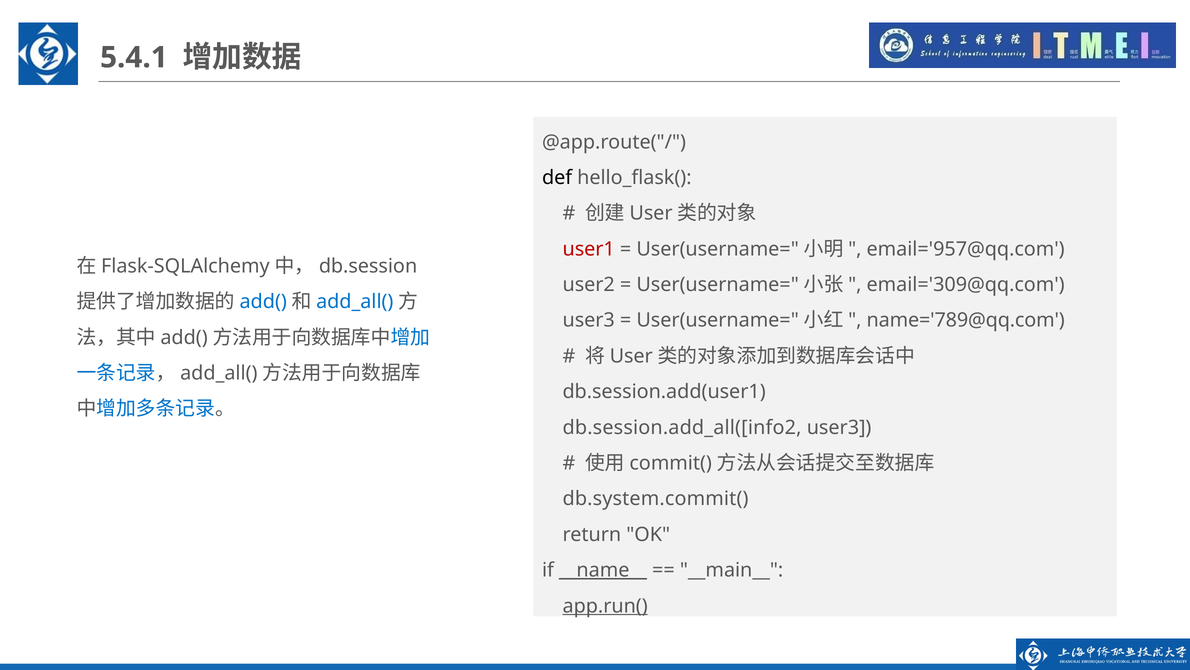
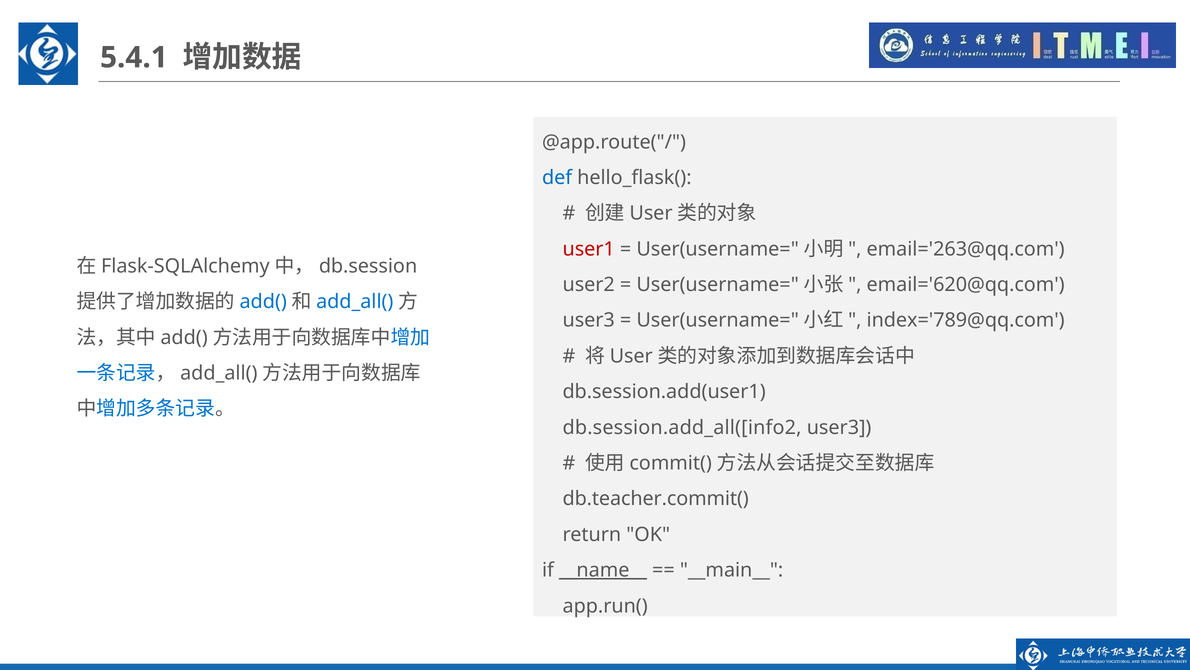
def colour: black -> blue
email='957@qq.com: email='957@qq.com -> email='263@qq.com
email='309@qq.com: email='309@qq.com -> email='620@qq.com
name='789@qq.com: name='789@qq.com -> index='789@qq.com
db.system.commit(: db.system.commit( -> db.teacher.commit(
app.run( underline: present -> none
